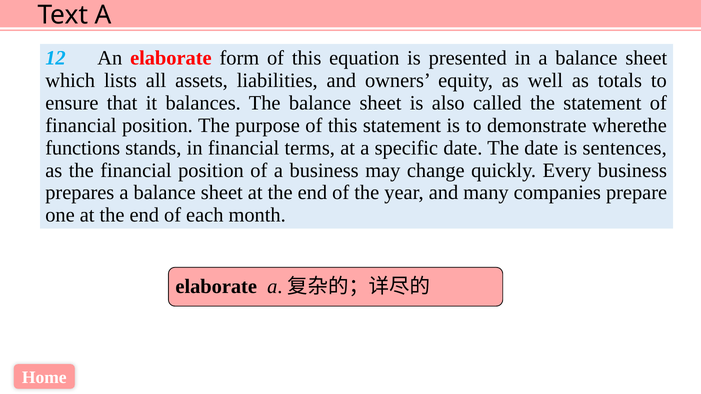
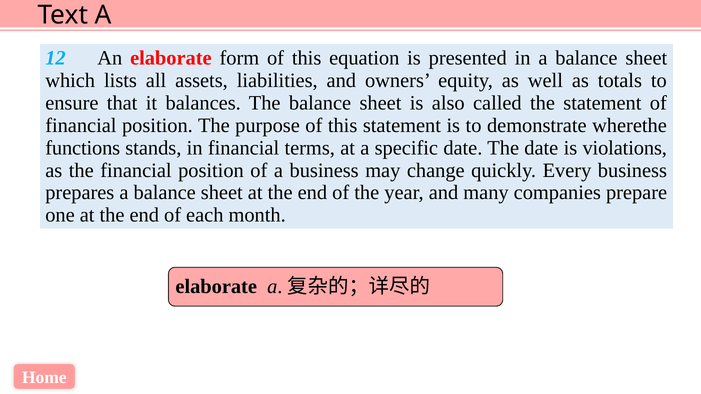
sentences: sentences -> violations
